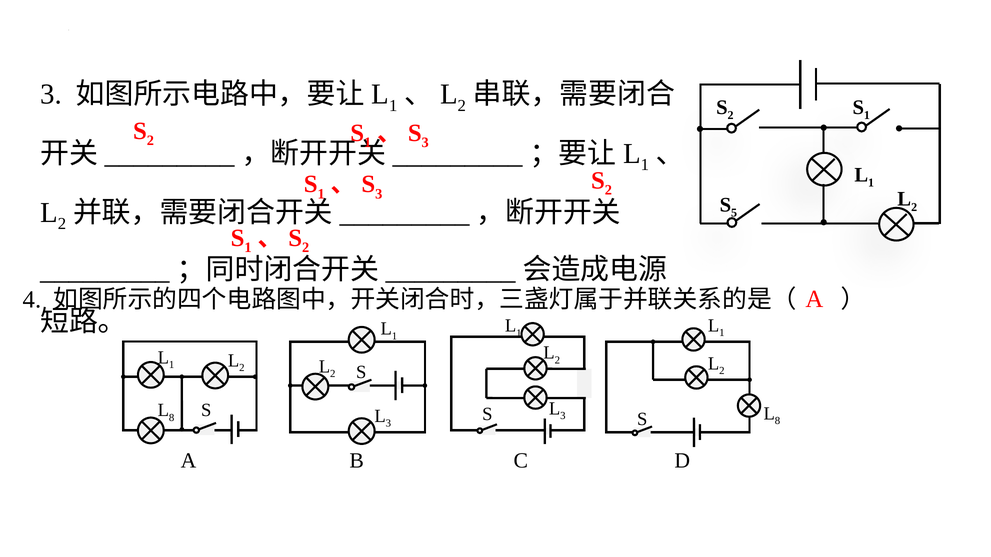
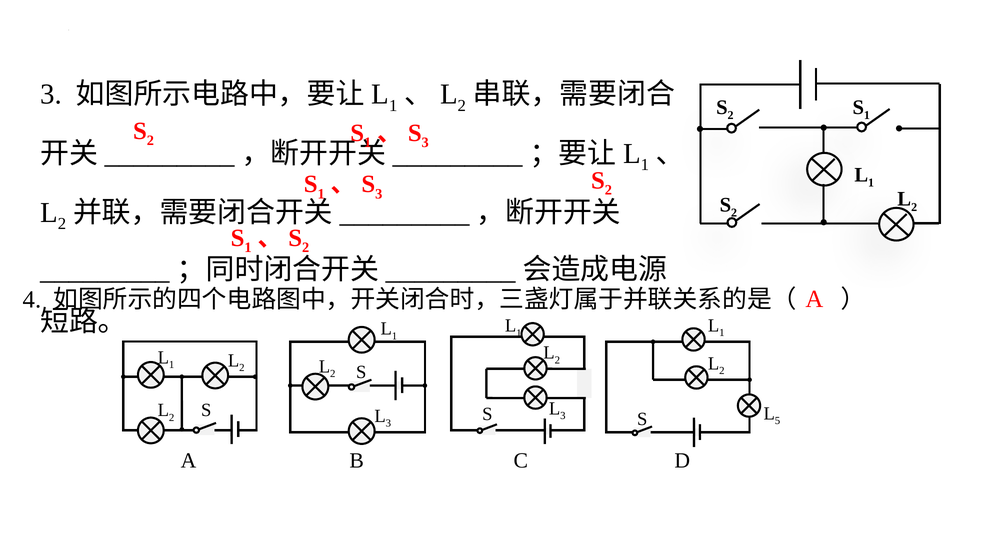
5 at (734, 213): 5 -> 2
8 at (172, 418): 8 -> 2
8 at (777, 421): 8 -> 5
